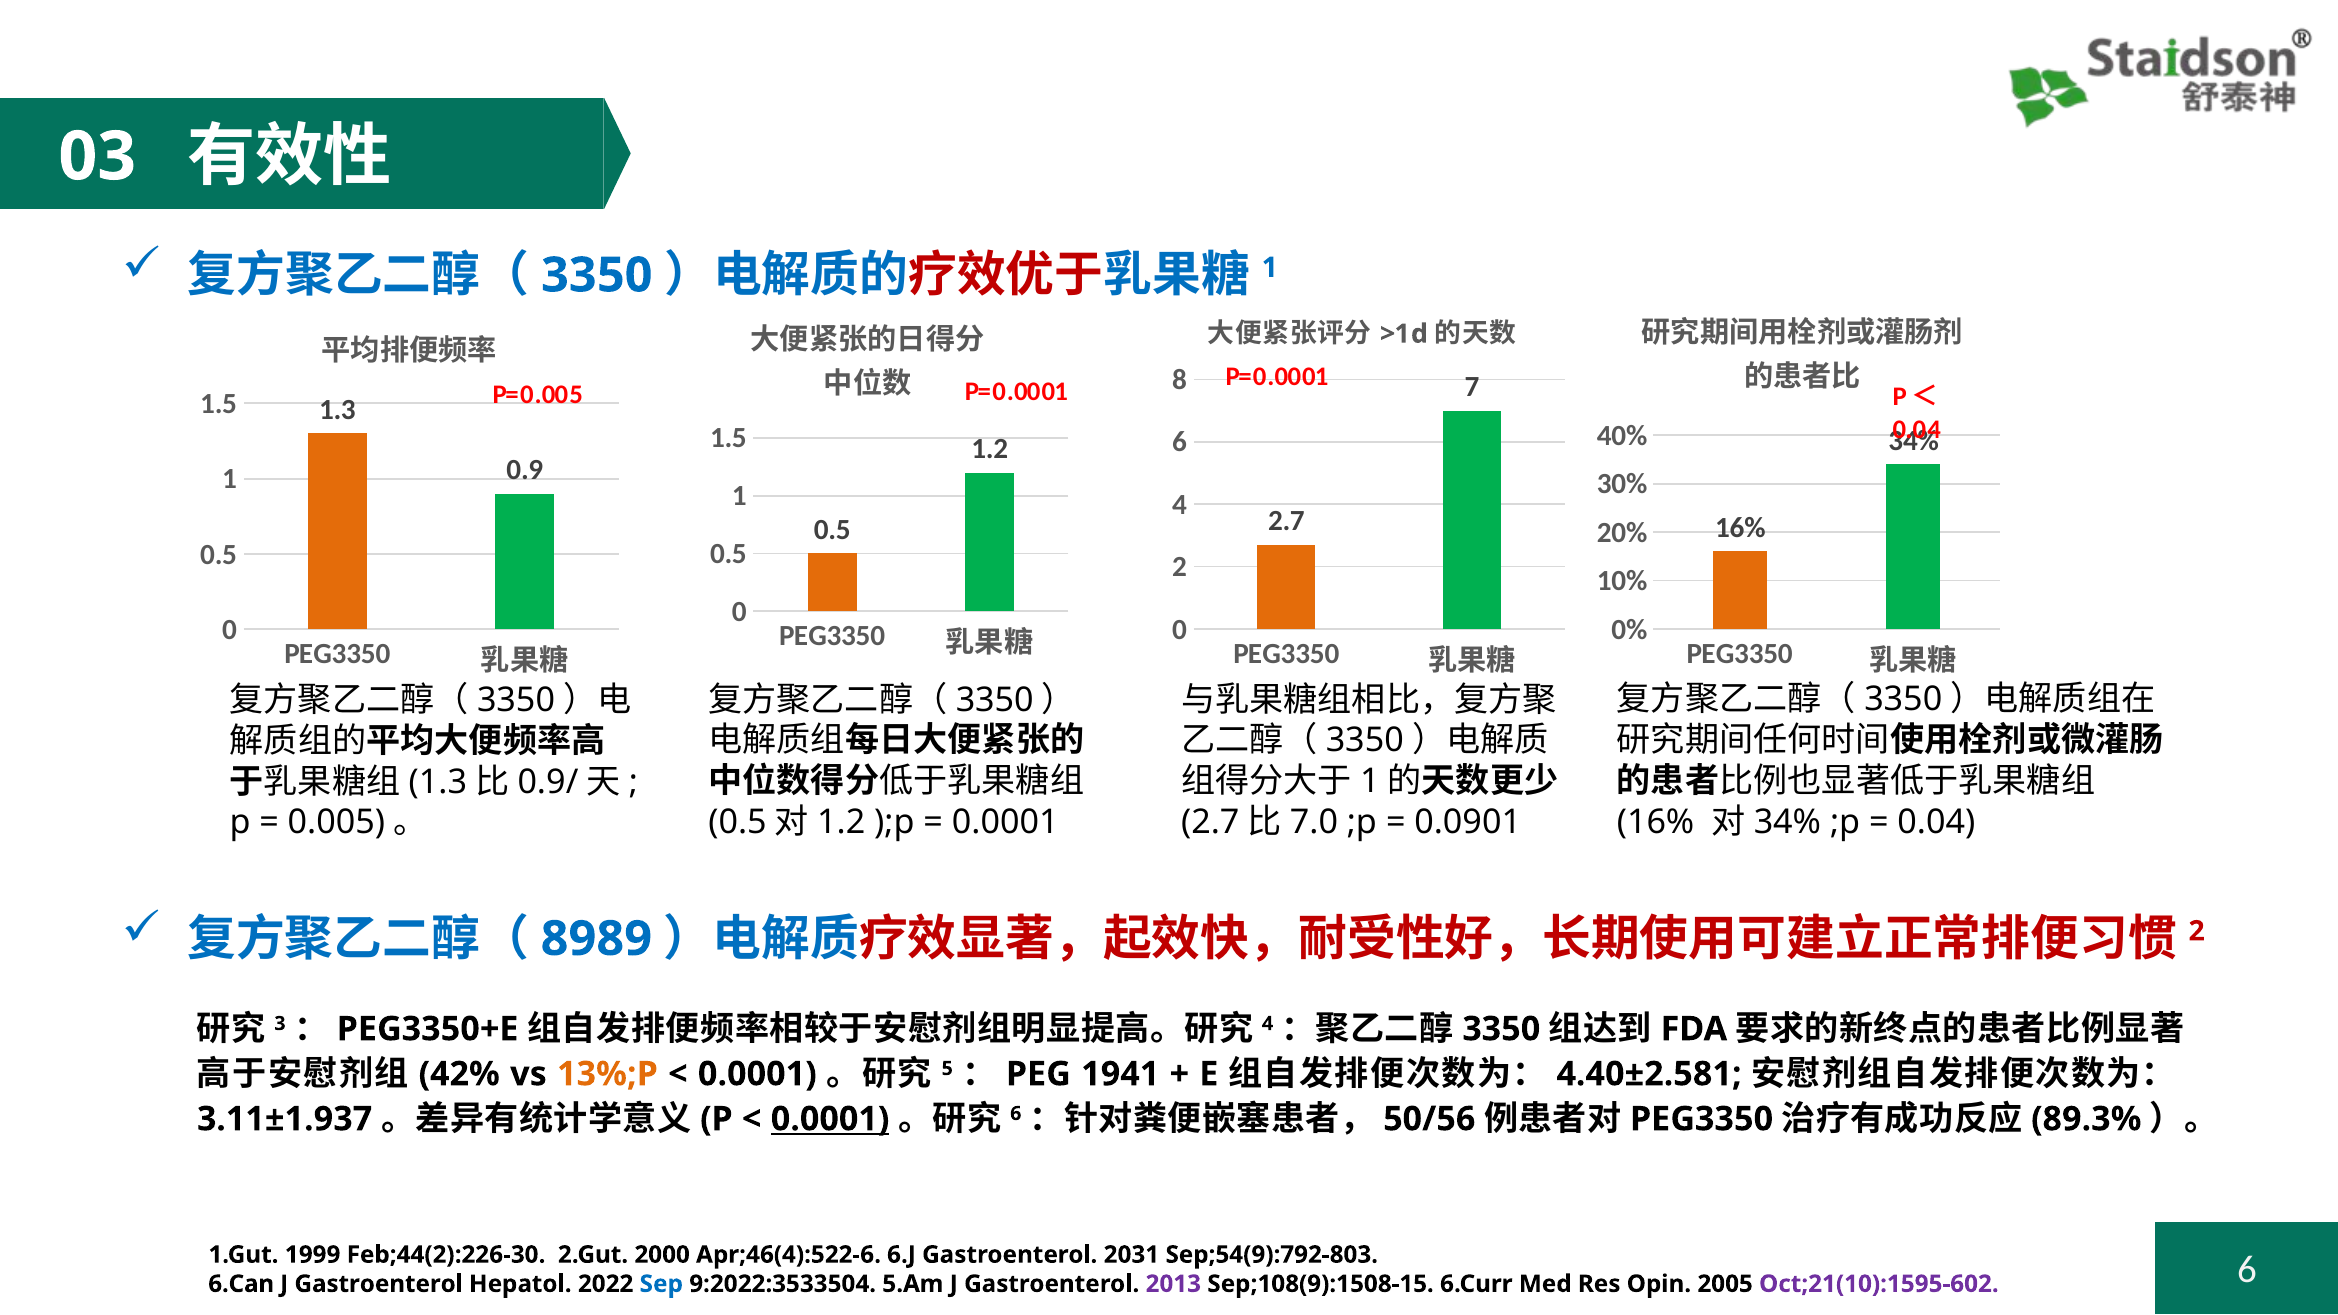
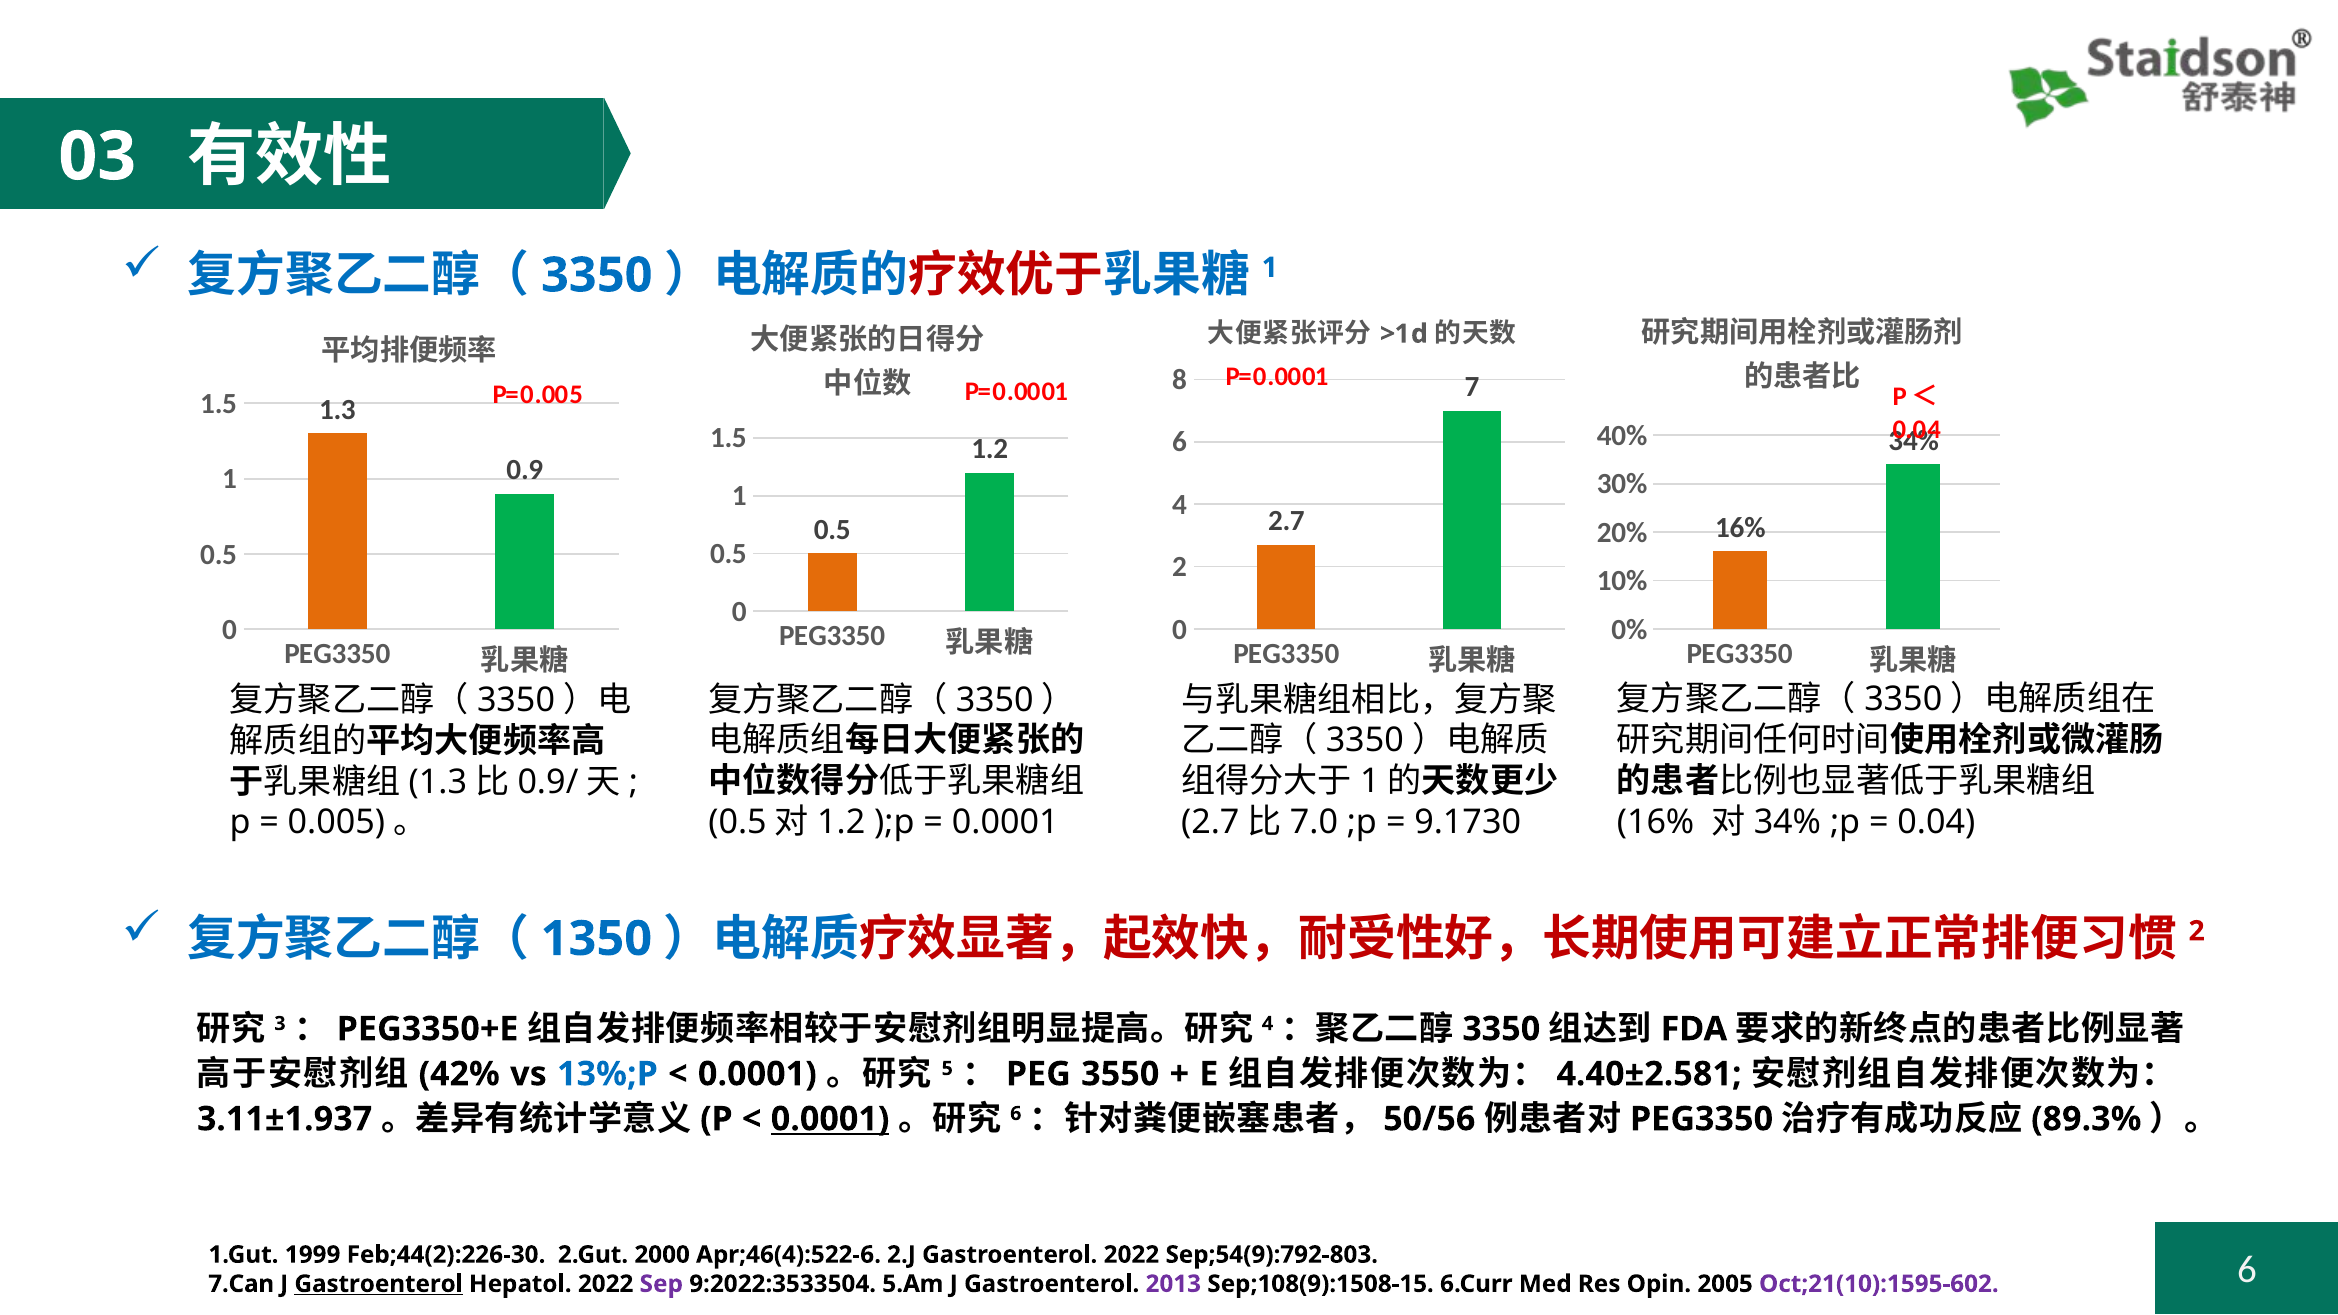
0.0901: 0.0901 -> 9.1730
8989: 8989 -> 1350
13%;P colour: orange -> blue
1941: 1941 -> 3550
6.J: 6.J -> 2.J
Gastroenterol 2031: 2031 -> 2022
6.Can: 6.Can -> 7.Can
Gastroenterol at (379, 1284) underline: none -> present
Sep colour: blue -> purple
